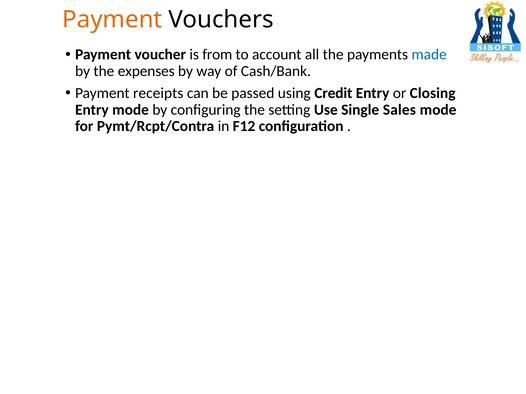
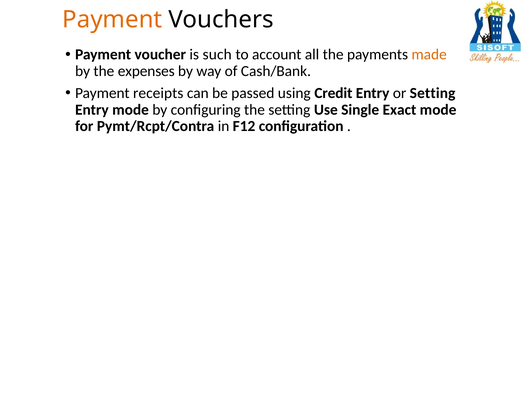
from: from -> such
made colour: blue -> orange
or Closing: Closing -> Setting
Sales: Sales -> Exact
